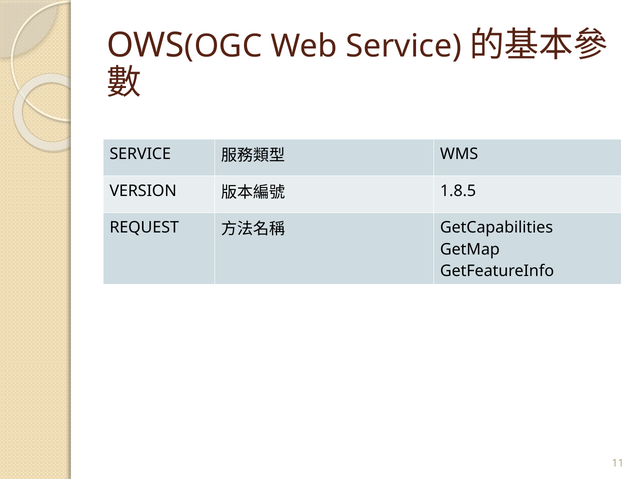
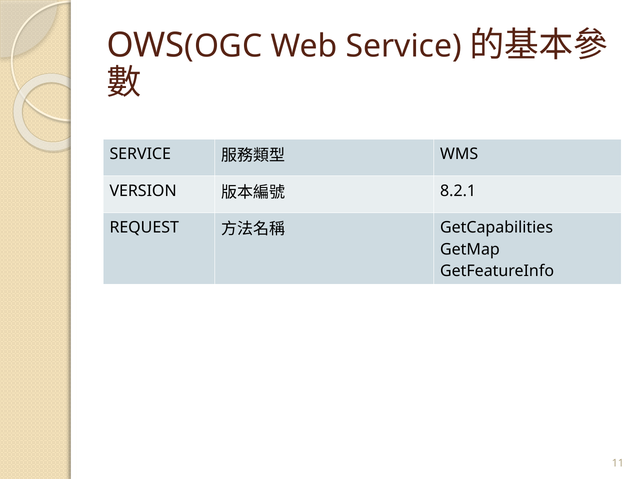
1.8.5: 1.8.5 -> 8.2.1
